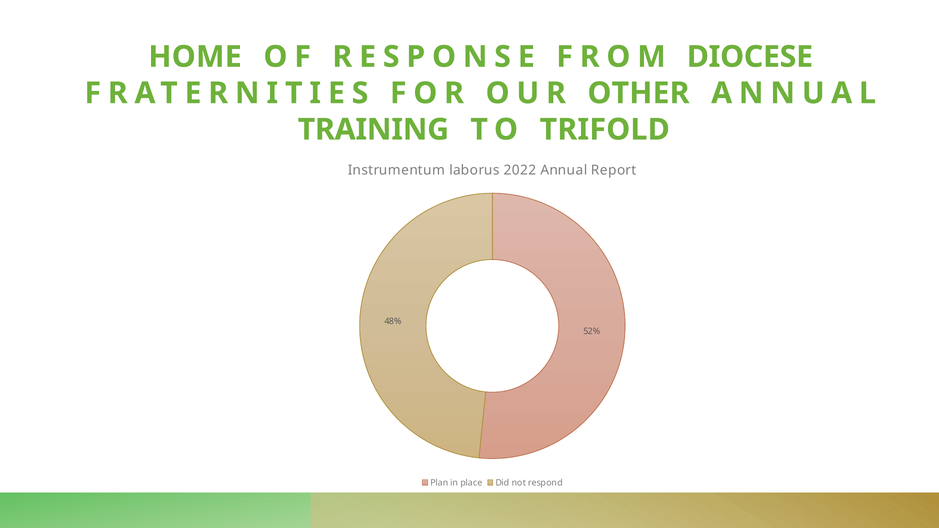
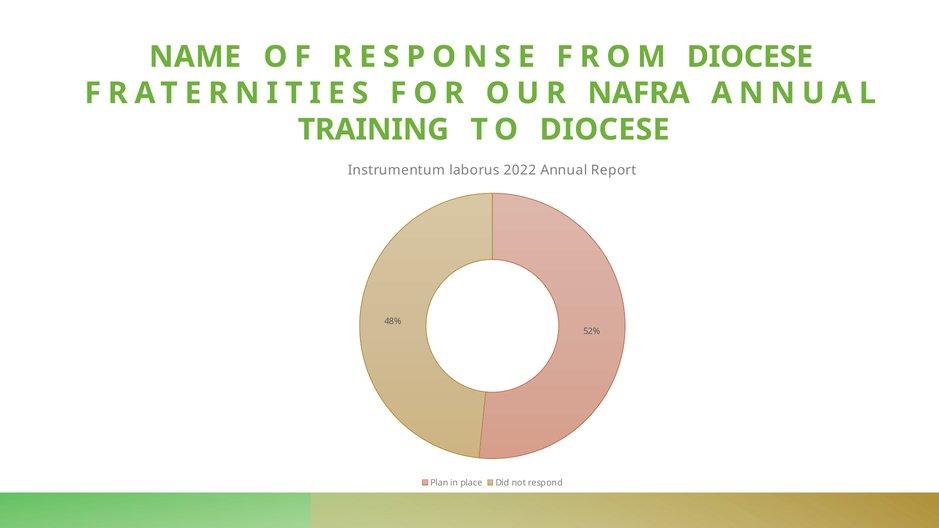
HOME: HOME -> NAME
OTHER: OTHER -> NAFRA
TO TRIFOLD: TRIFOLD -> DIOCESE
